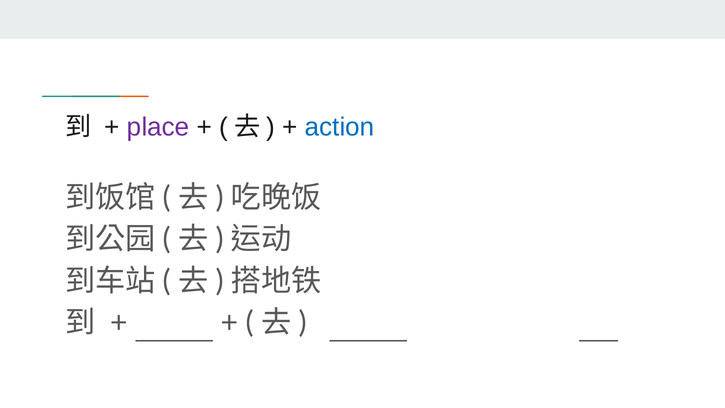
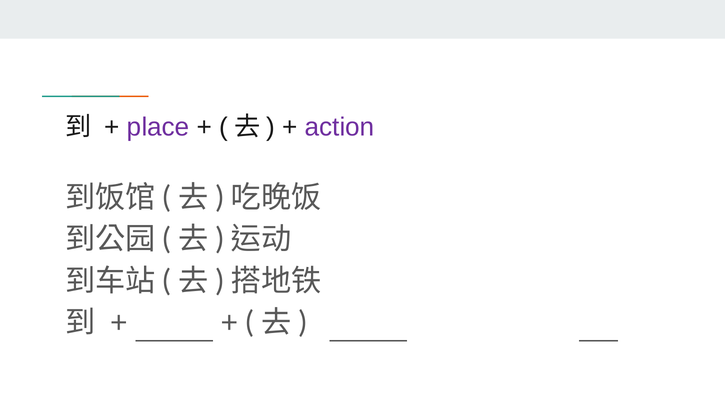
action colour: blue -> purple
